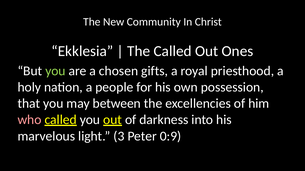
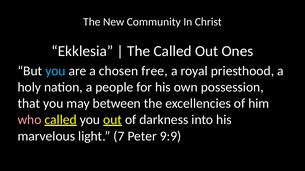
you at (55, 71) colour: light green -> light blue
gifts: gifts -> free
3: 3 -> 7
0:9: 0:9 -> 9:9
